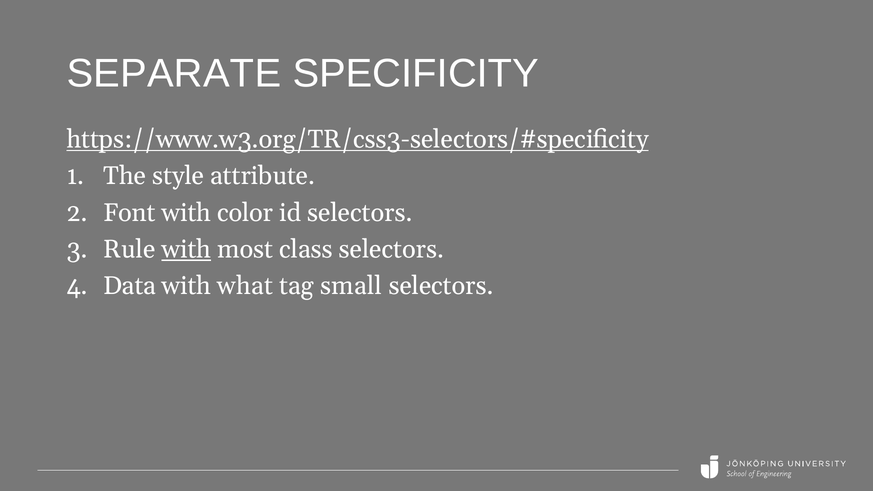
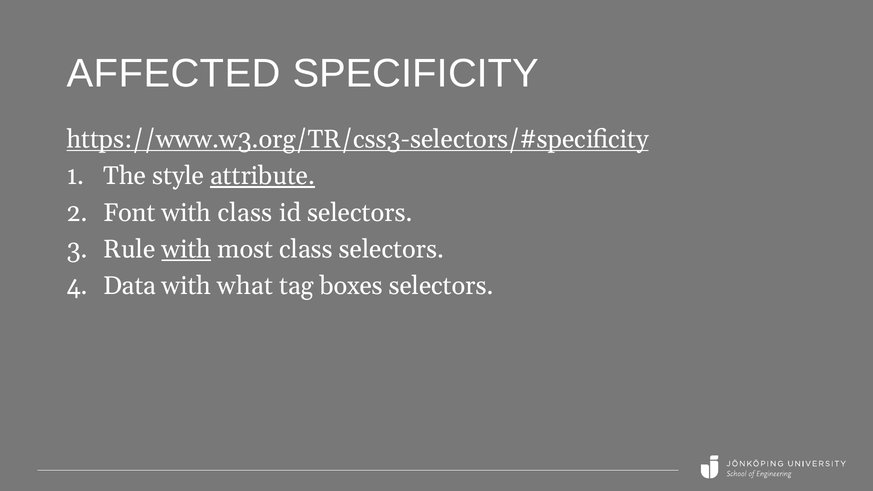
SEPARATE: SEPARATE -> AFFECTED
attribute underline: none -> present
with color: color -> class
small: small -> boxes
